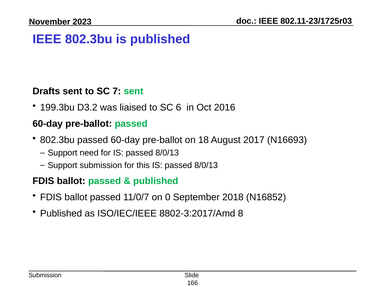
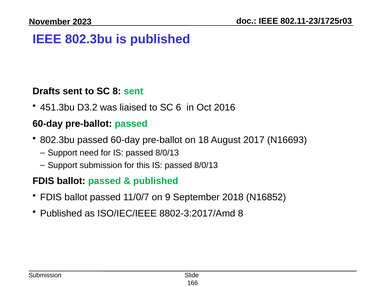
SC 7: 7 -> 8
199.3bu: 199.3bu -> 451.3bu
0: 0 -> 9
